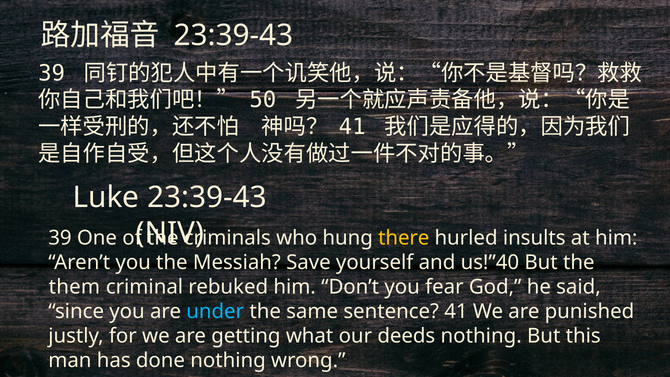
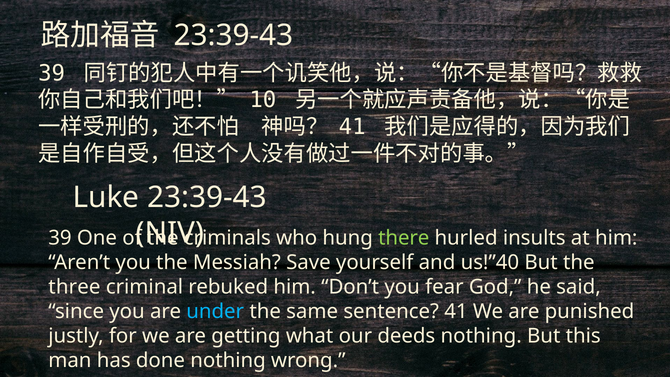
50: 50 -> 10
there colour: yellow -> light green
them: them -> three
